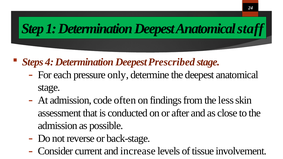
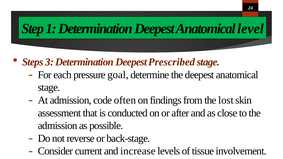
staff: staff -> level
4: 4 -> 3
only: only -> goal
less: less -> lost
